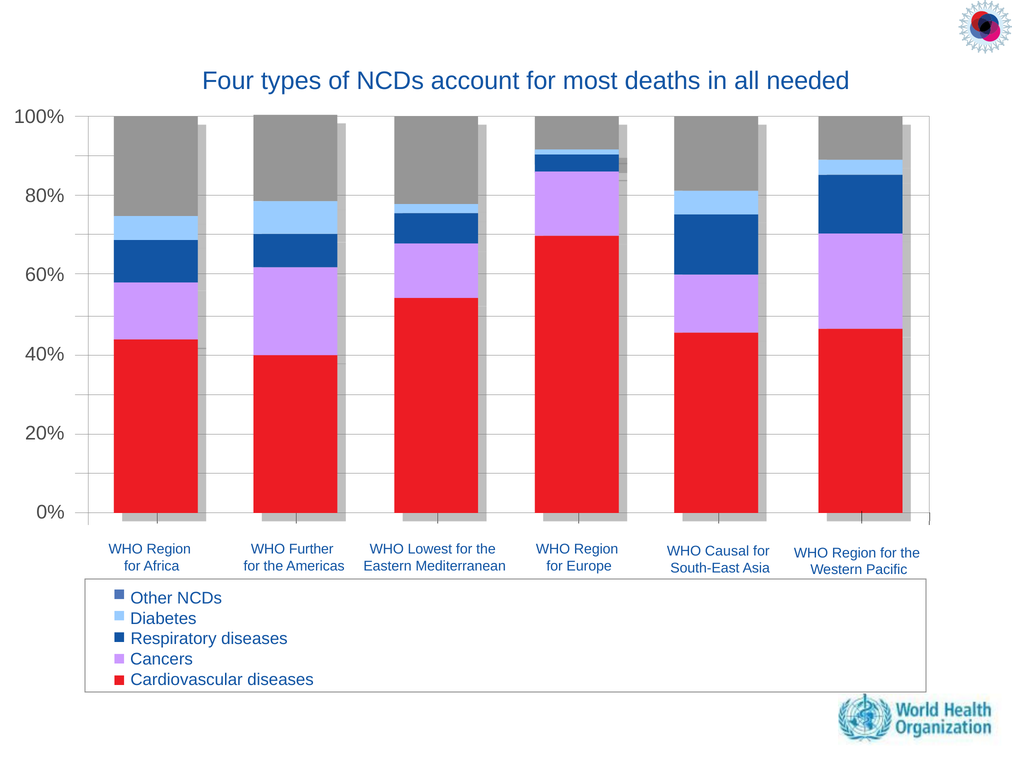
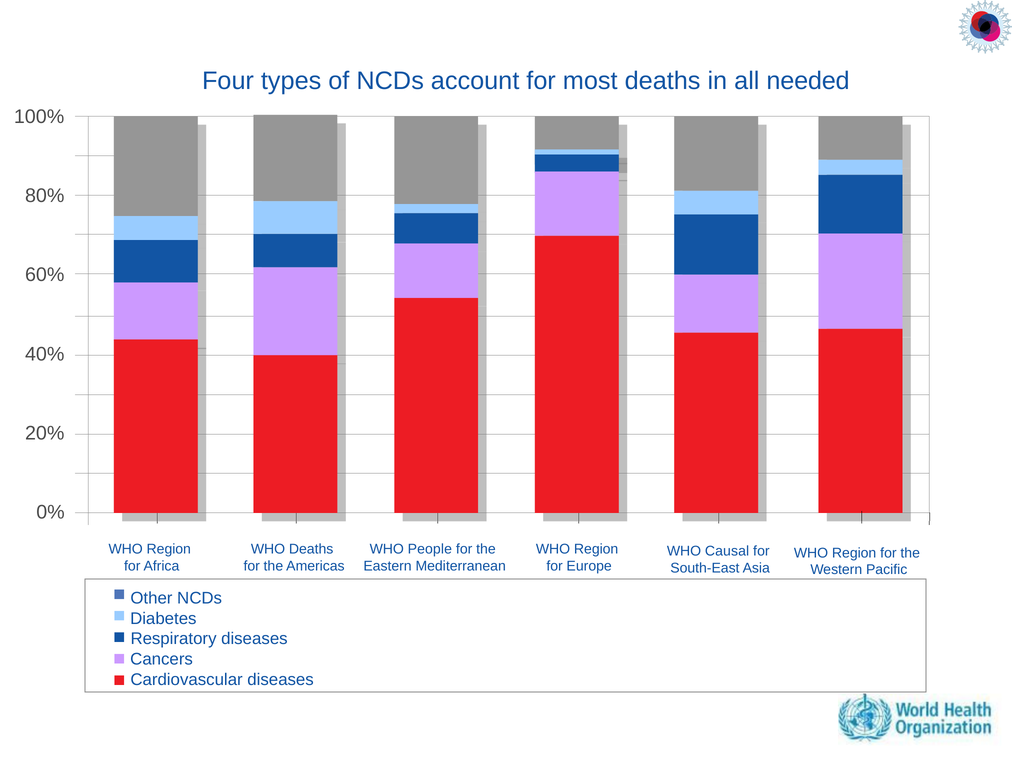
WHO Further: Further -> Deaths
Lowest: Lowest -> People
